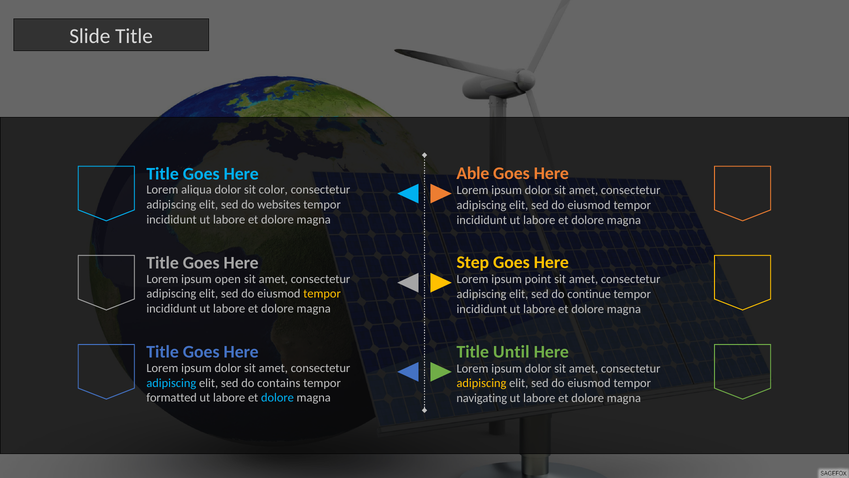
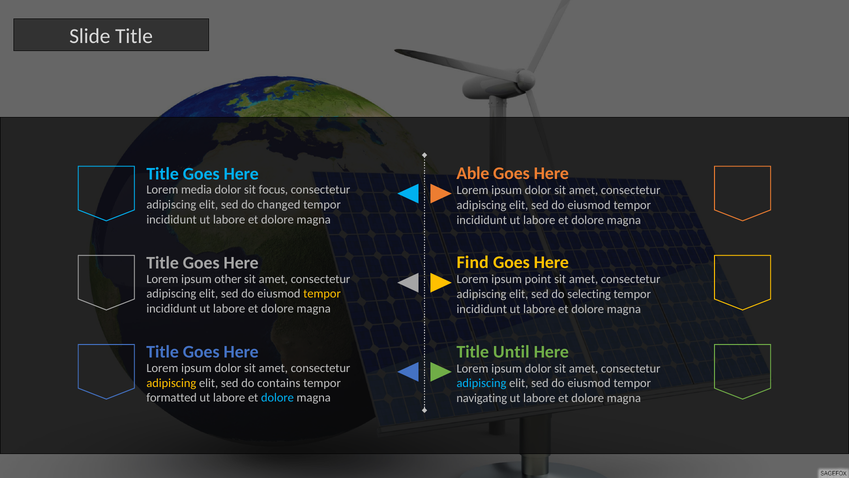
aliqua: aliqua -> media
color: color -> focus
websites: websites -> changed
Step: Step -> Find
open: open -> other
continue: continue -> selecting
adipiscing at (171, 383) colour: light blue -> yellow
adipiscing at (481, 383) colour: yellow -> light blue
